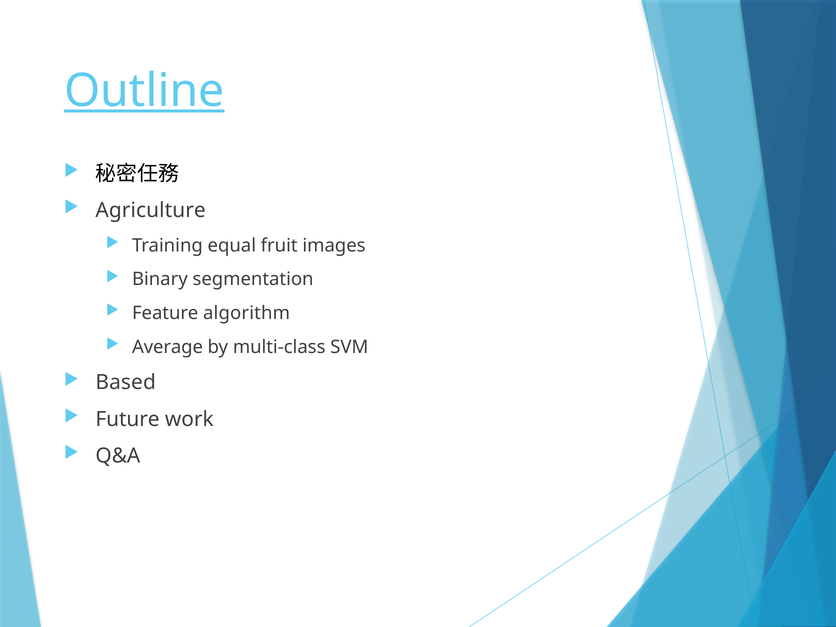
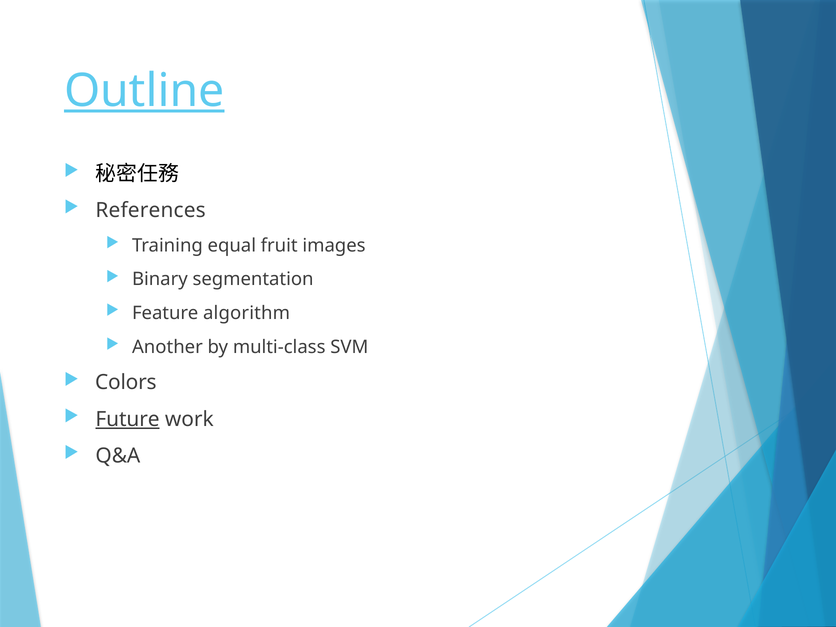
Agriculture: Agriculture -> References
Average: Average -> Another
Based: Based -> Colors
Future underline: none -> present
